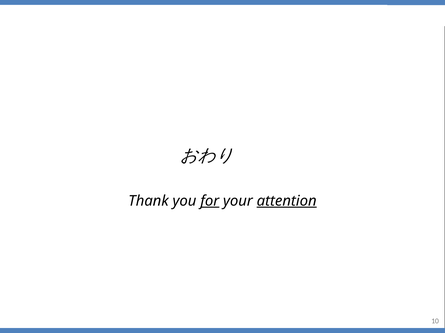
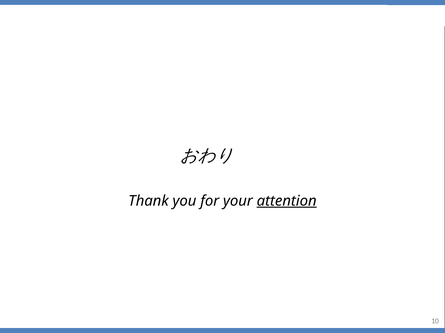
for underline: present -> none
